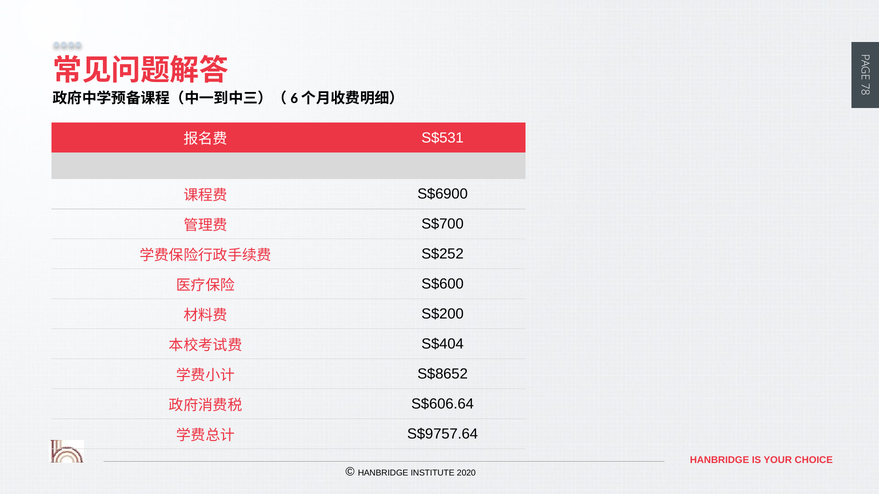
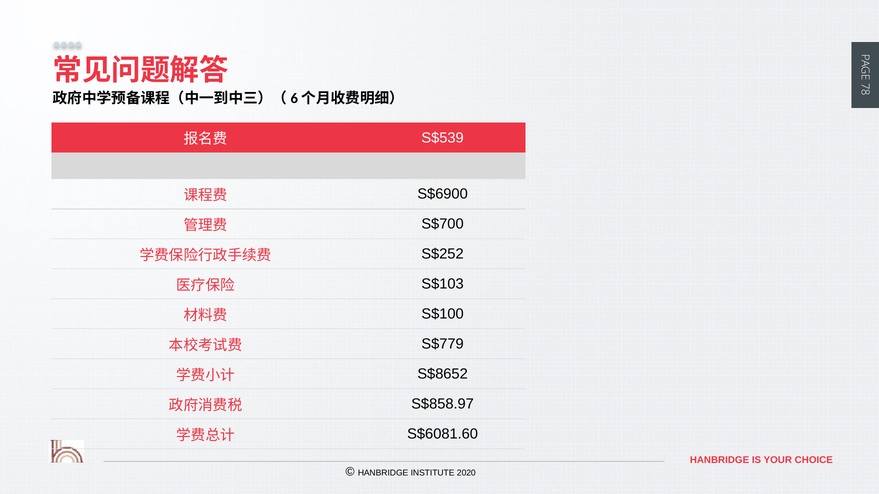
S$531: S$531 -> S$539
S$600: S$600 -> S$103
S$200: S$200 -> S$100
S$404: S$404 -> S$779
S$606.64: S$606.64 -> S$858.97
S$9757.64: S$9757.64 -> S$6081.60
